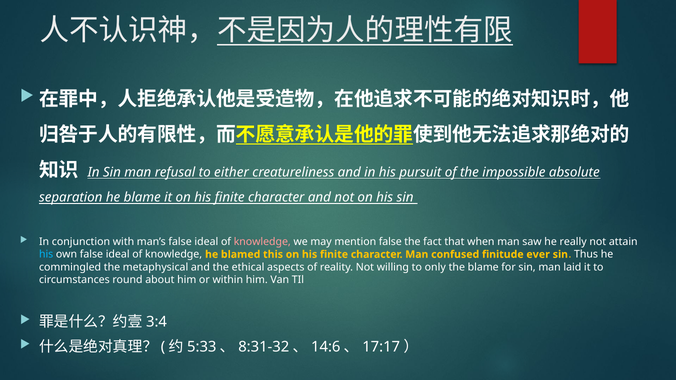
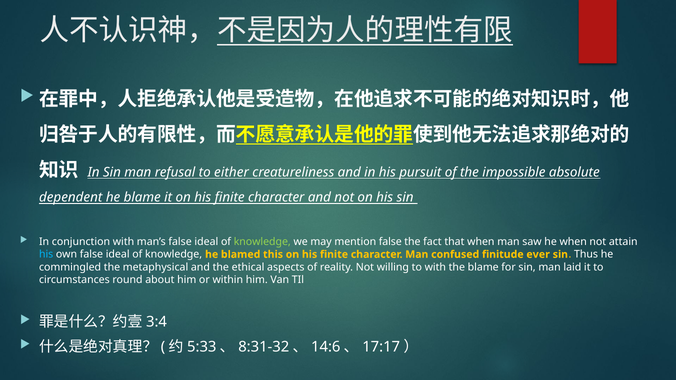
separation: separation -> dependent
knowledge at (262, 242) colour: pink -> light green
he really: really -> when
to only: only -> with
